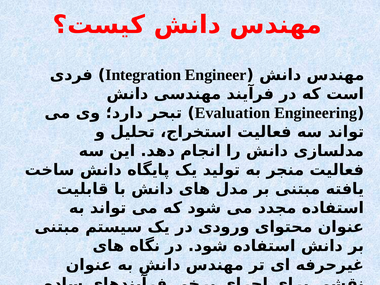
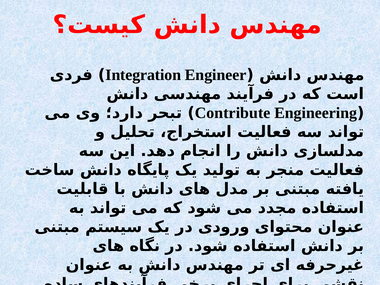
Evaluation: Evaluation -> Contribute
